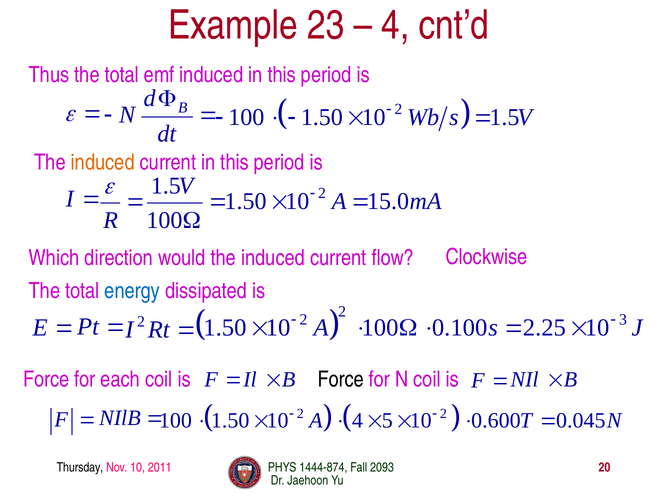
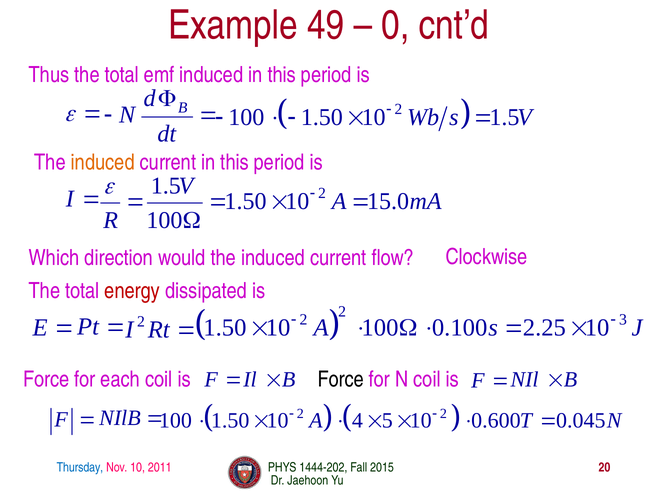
23: 23 -> 49
4 at (395, 25): 4 -> 0
energy colour: blue -> red
Thursday colour: black -> blue
1444-874: 1444-874 -> 1444-202
2093: 2093 -> 2015
